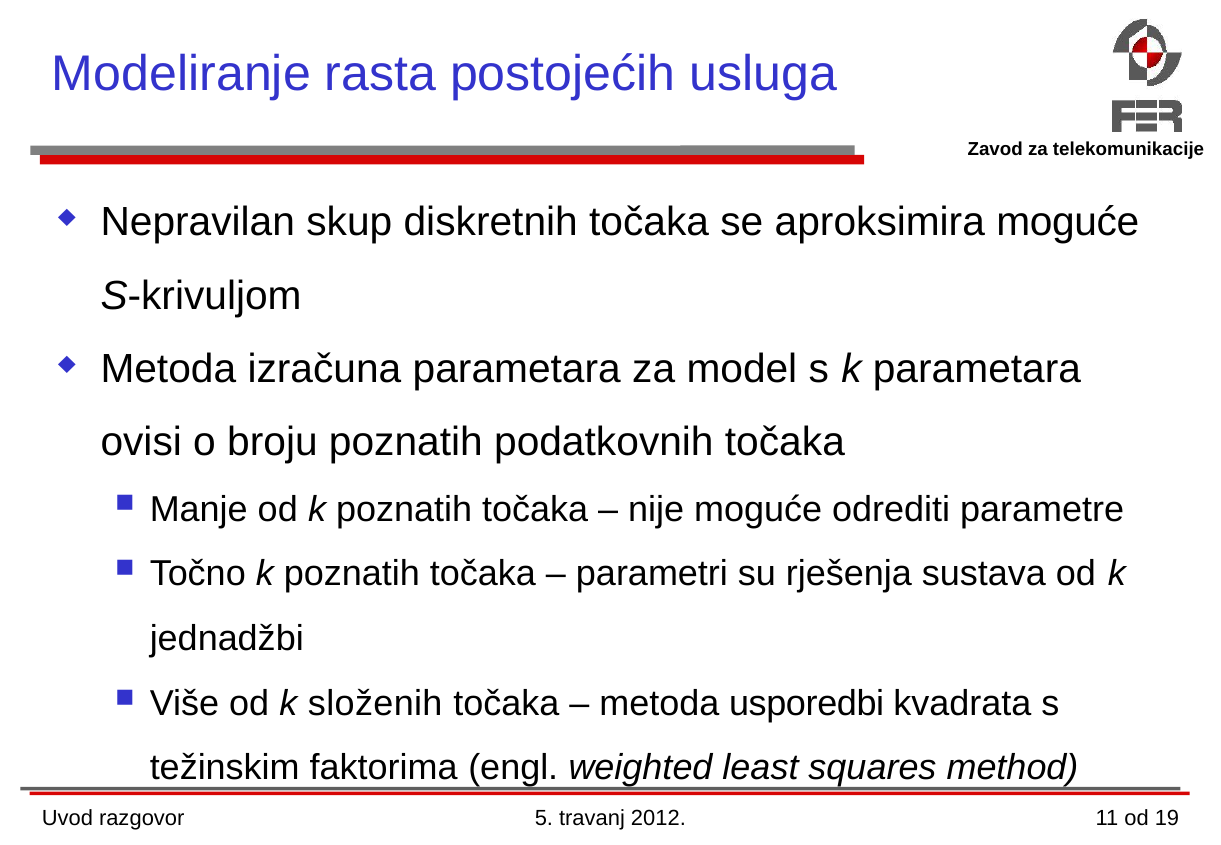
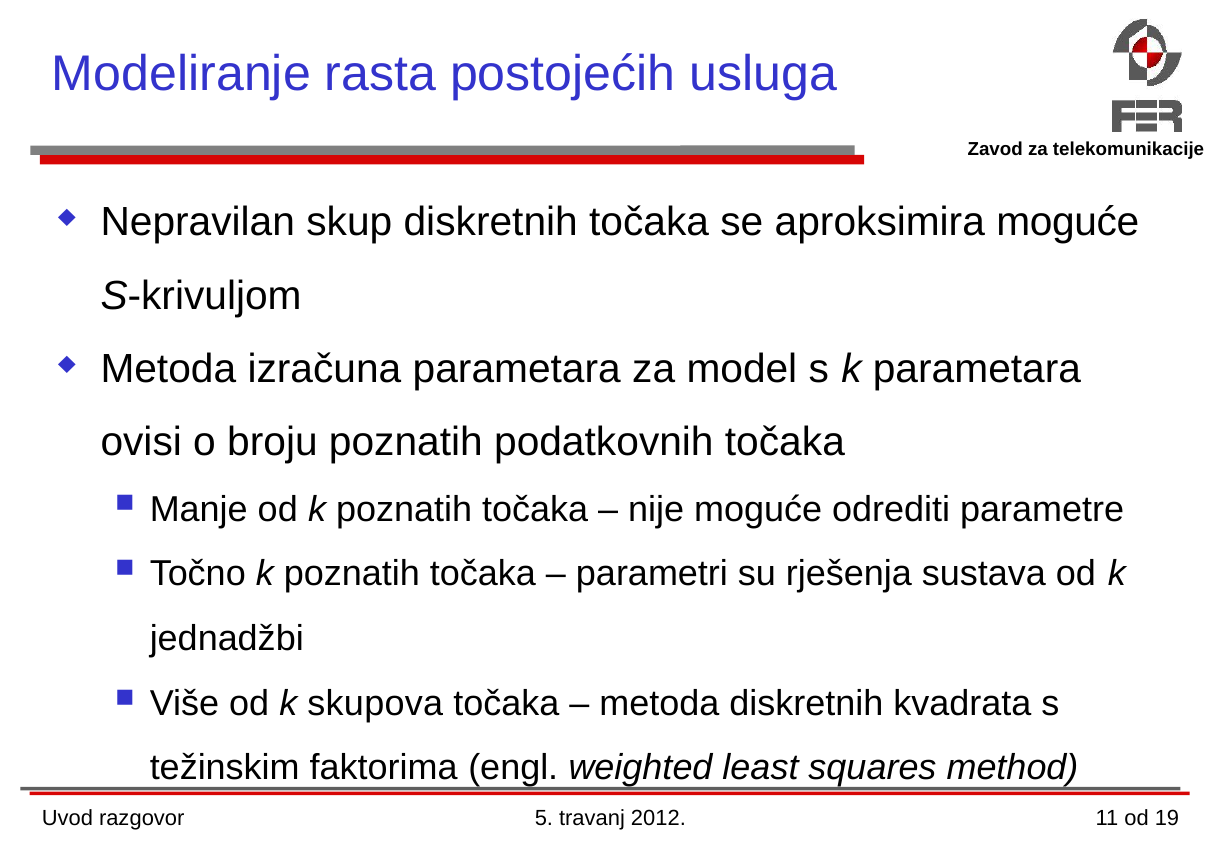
složenih: složenih -> skupova
metoda usporedbi: usporedbi -> diskretnih
